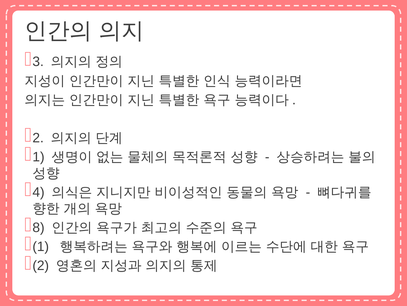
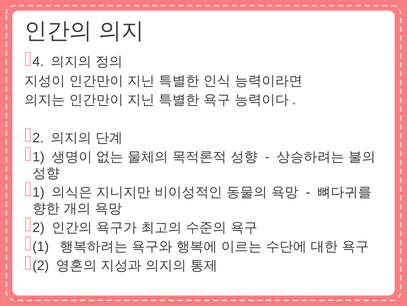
3: 3 -> 4
4 at (39, 192): 4 -> 1
8 at (39, 227): 8 -> 2
